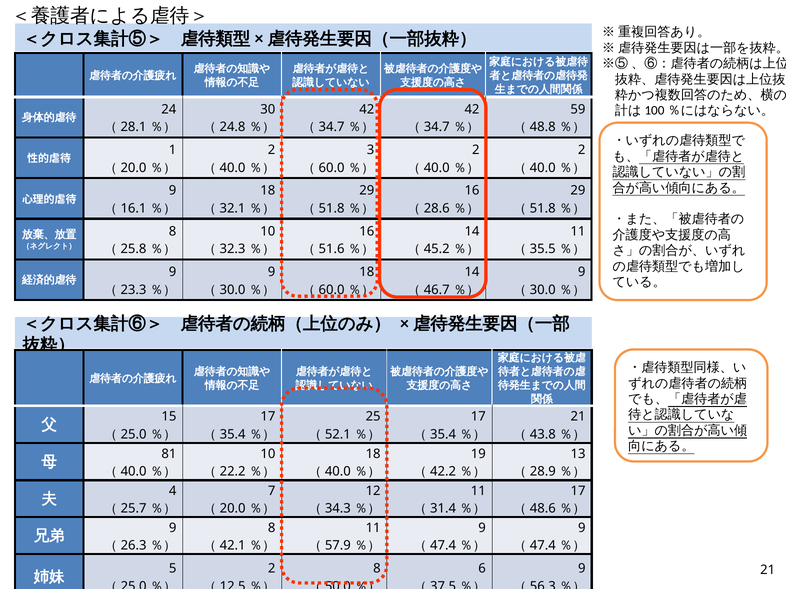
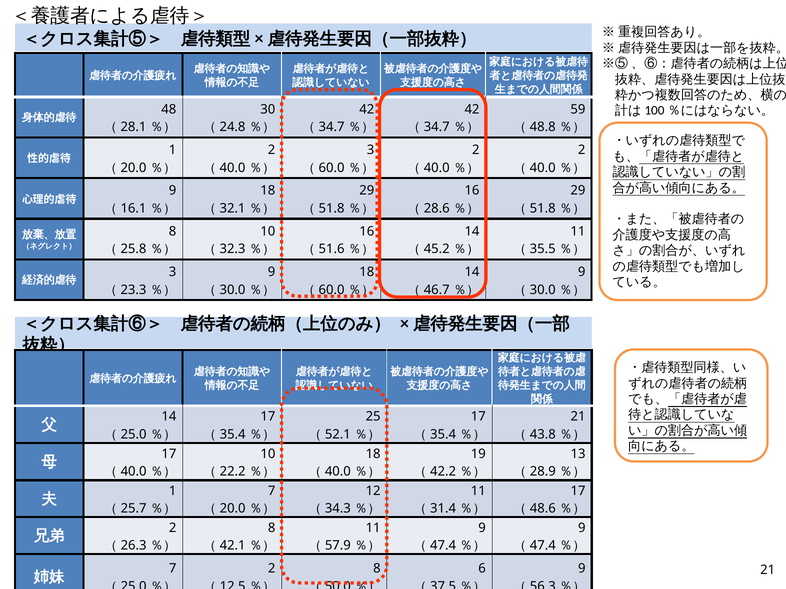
24: 24 -> 48
9 at (173, 272): 9 -> 3
15 at (169, 417): 15 -> 14
81 at (169, 454): 81 -> 17
4 at (173, 491): 4 -> 1
9 at (173, 528): 9 -> 2
5 at (173, 569): 5 -> 7
